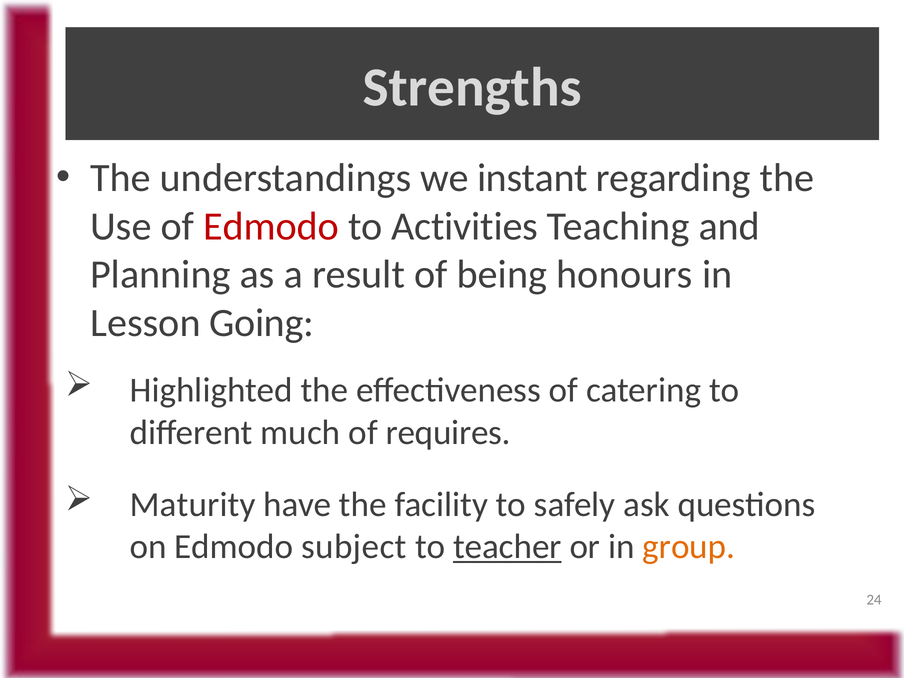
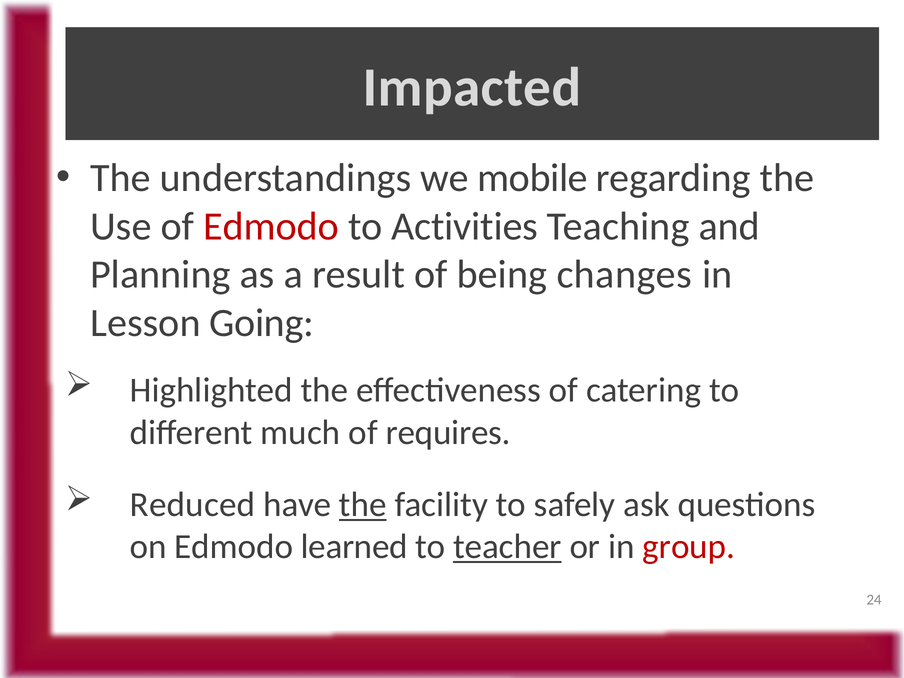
Strengths: Strengths -> Impacted
instant: instant -> mobile
honours: honours -> changes
Maturity: Maturity -> Reduced
the at (363, 505) underline: none -> present
subject: subject -> learned
group colour: orange -> red
